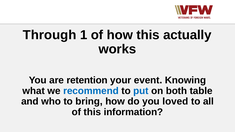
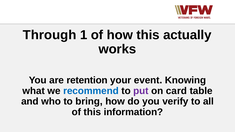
put colour: blue -> purple
both: both -> card
loved: loved -> verify
